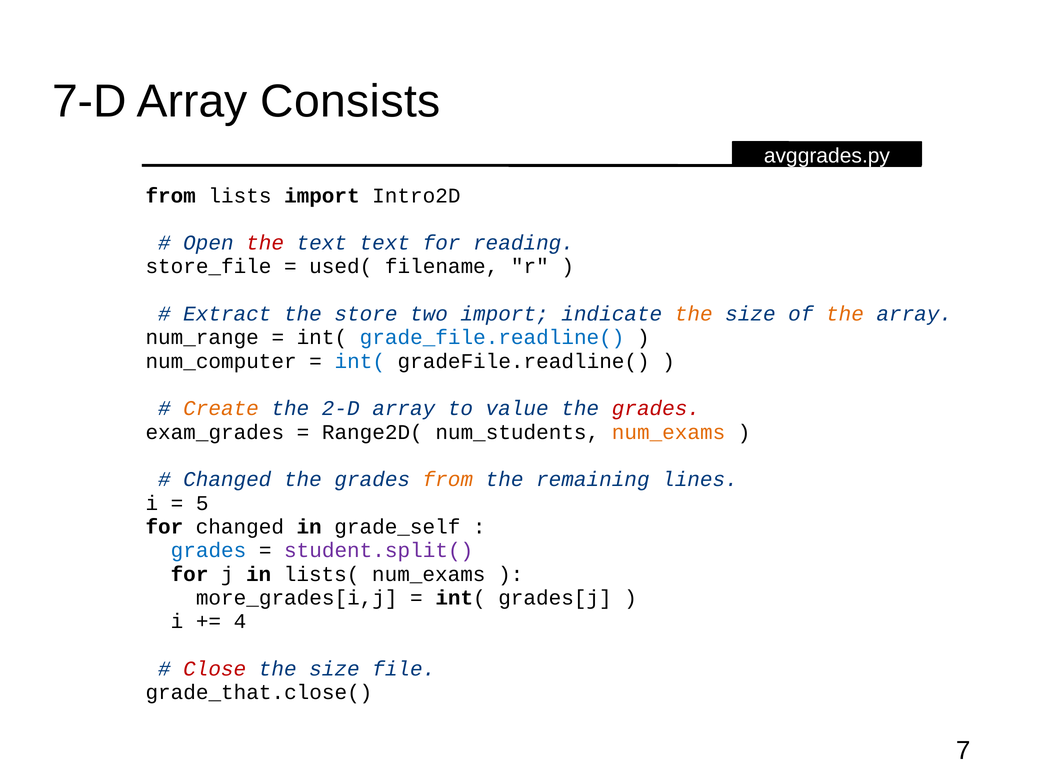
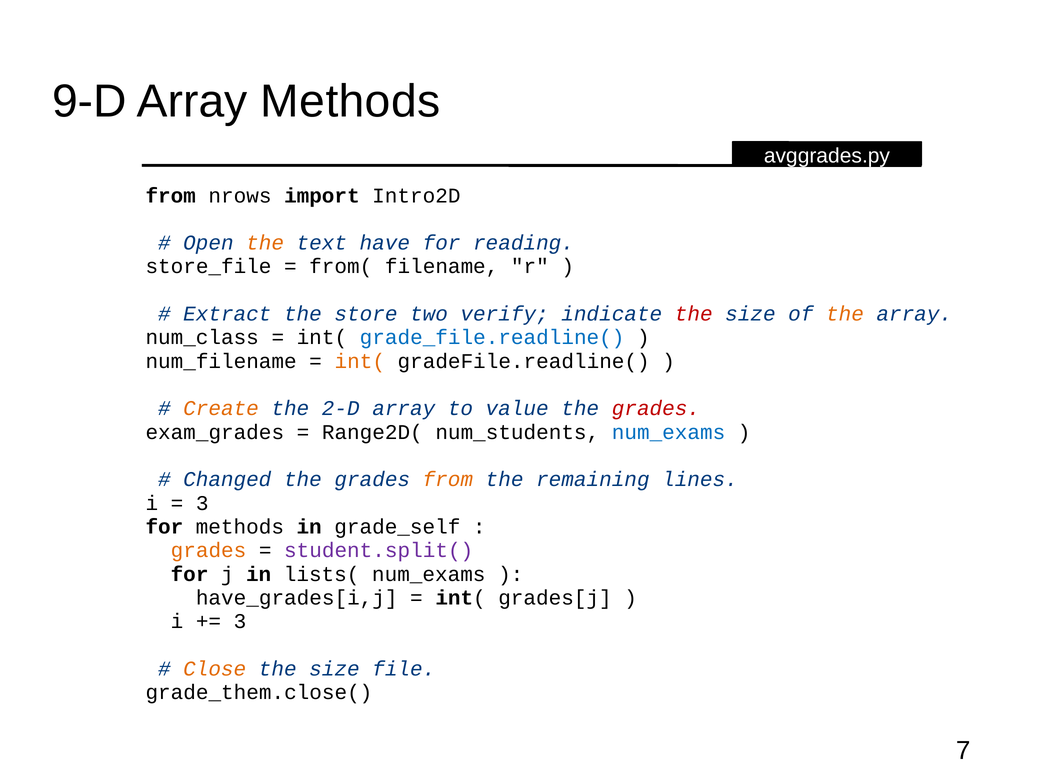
7-D: 7-D -> 9-D
Array Consists: Consists -> Methods
lists: lists -> nrows
the at (265, 243) colour: red -> orange
text text: text -> have
used(: used( -> from(
two import: import -> verify
the at (694, 314) colour: orange -> red
num_range: num_range -> num_class
num_computer: num_computer -> num_filename
int( at (360, 361) colour: blue -> orange
num_exams at (669, 432) colour: orange -> blue
5 at (202, 503): 5 -> 3
for changed: changed -> methods
grades at (209, 551) colour: blue -> orange
more_grades[i,j: more_grades[i,j -> have_grades[i,j
4 at (240, 622): 4 -> 3
Close colour: red -> orange
grade_that.close(: grade_that.close( -> grade_them.close(
